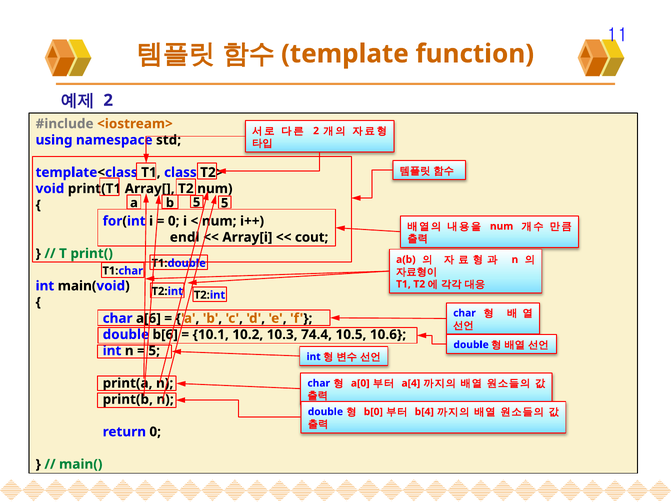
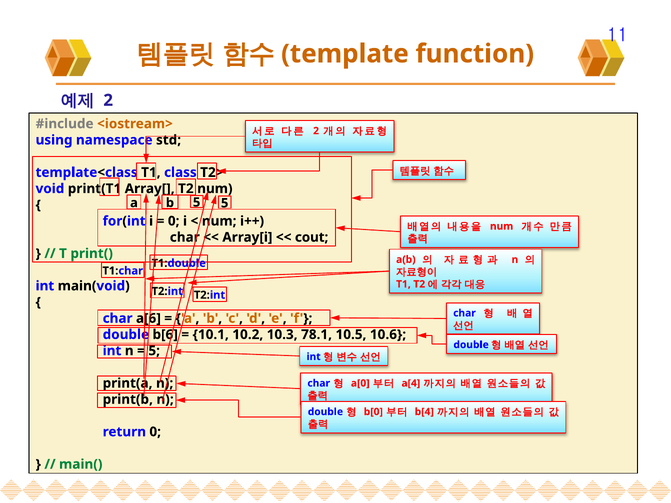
endl at (185, 237): endl -> char
74.4: 74.4 -> 78.1
